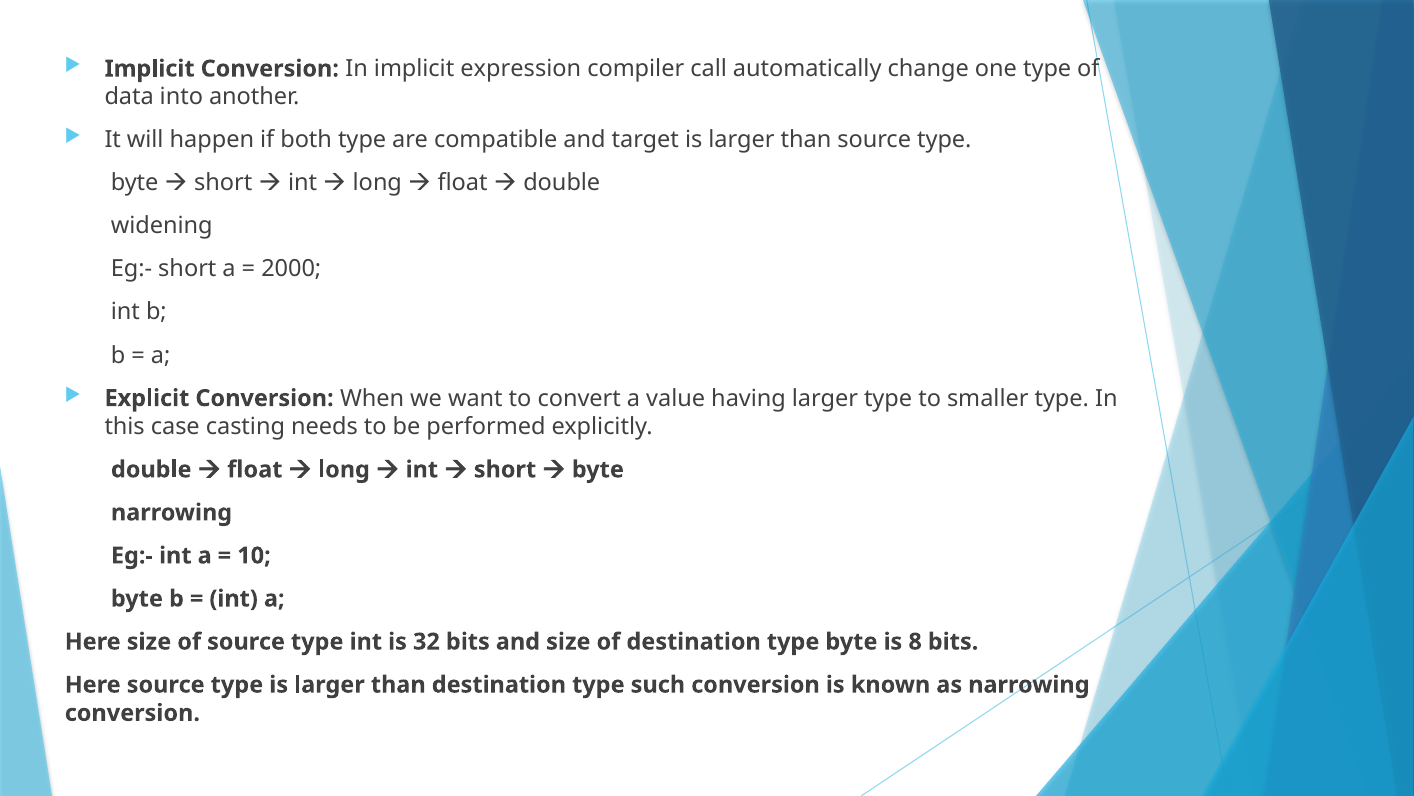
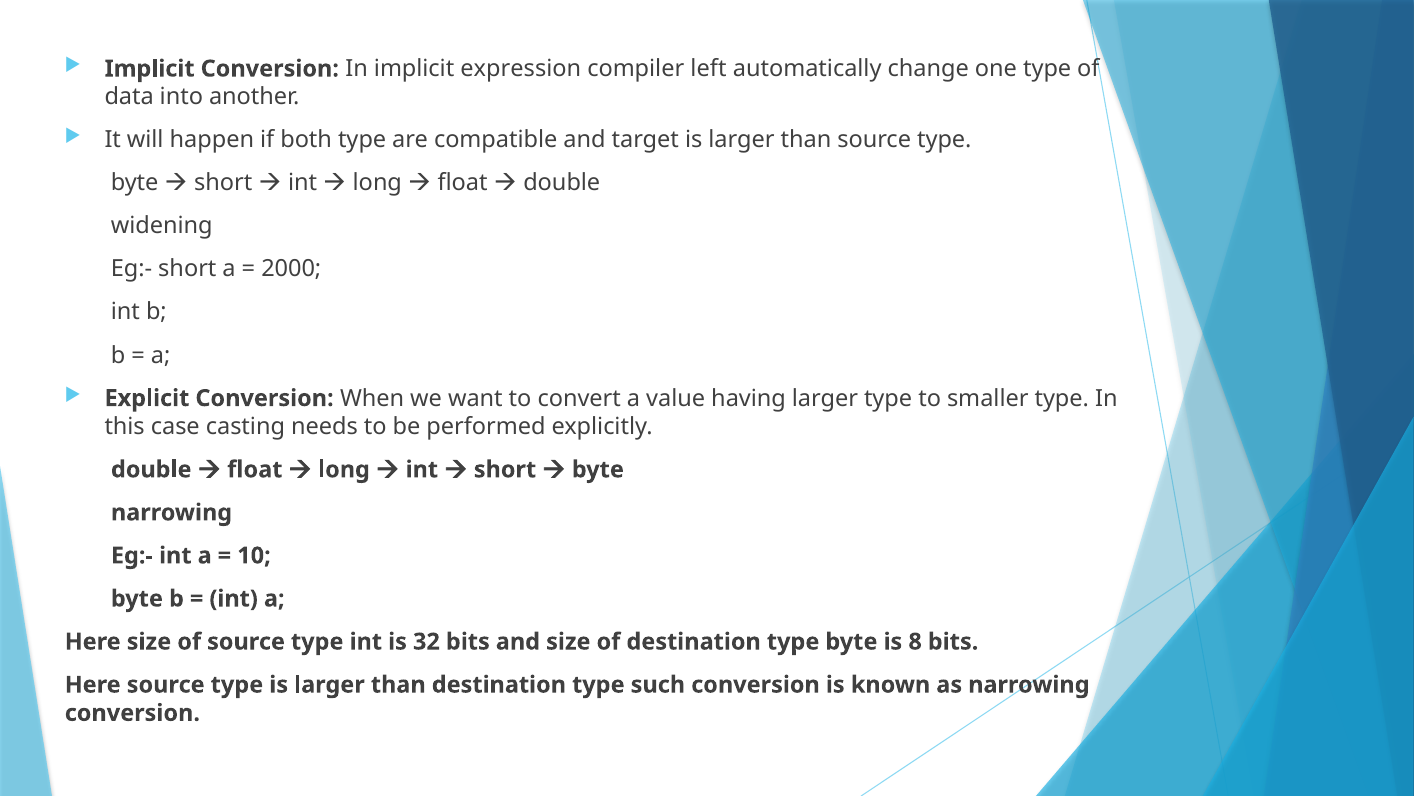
call: call -> left
